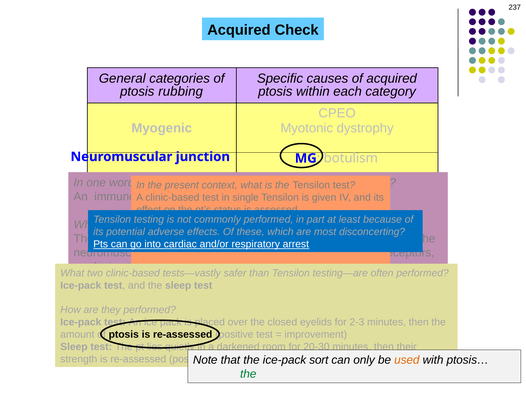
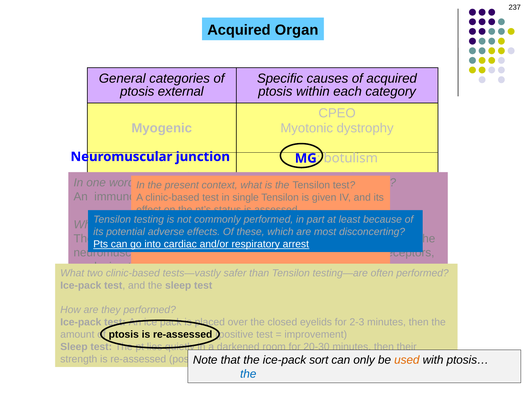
Check: Check -> Organ
rubbing: rubbing -> external
the at (248, 375) colour: green -> blue
